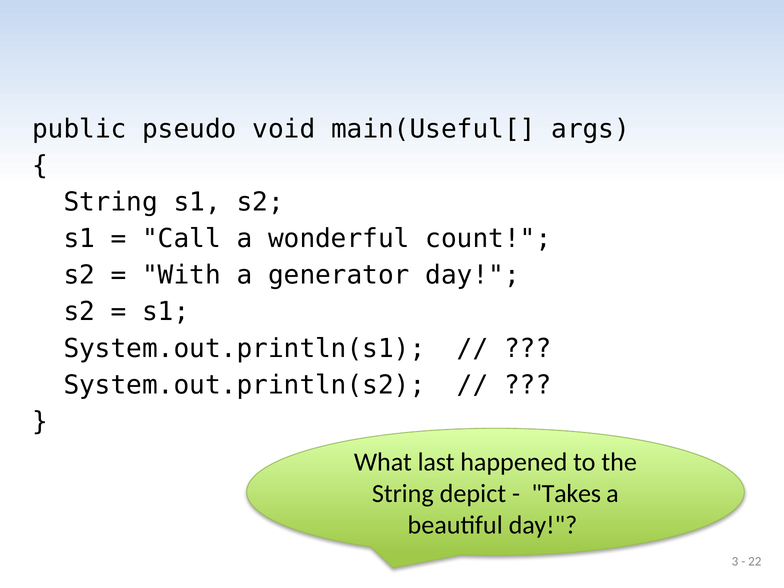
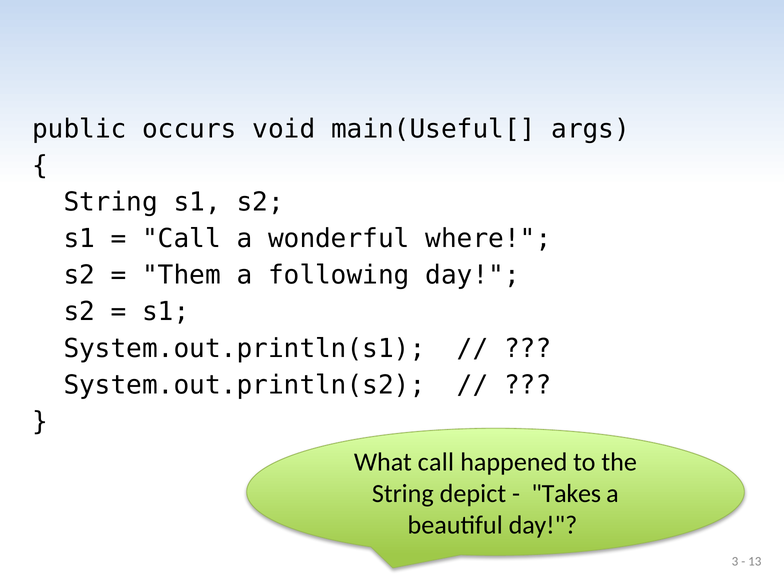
pseudo: pseudo -> occurs
count: count -> where
With: With -> Them
generator: generator -> following
What last: last -> call
22: 22 -> 13
